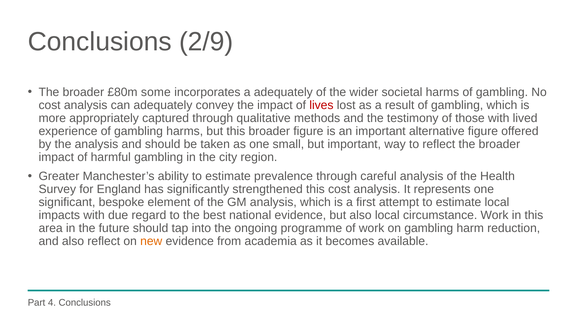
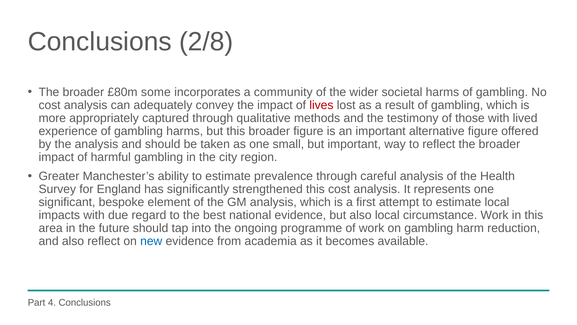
2/9: 2/9 -> 2/8
a adequately: adequately -> community
new colour: orange -> blue
